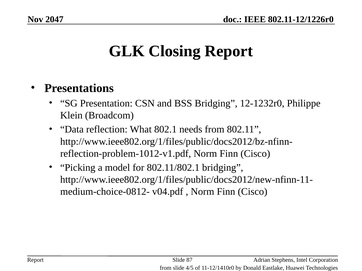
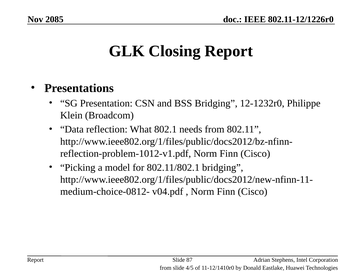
2047: 2047 -> 2085
